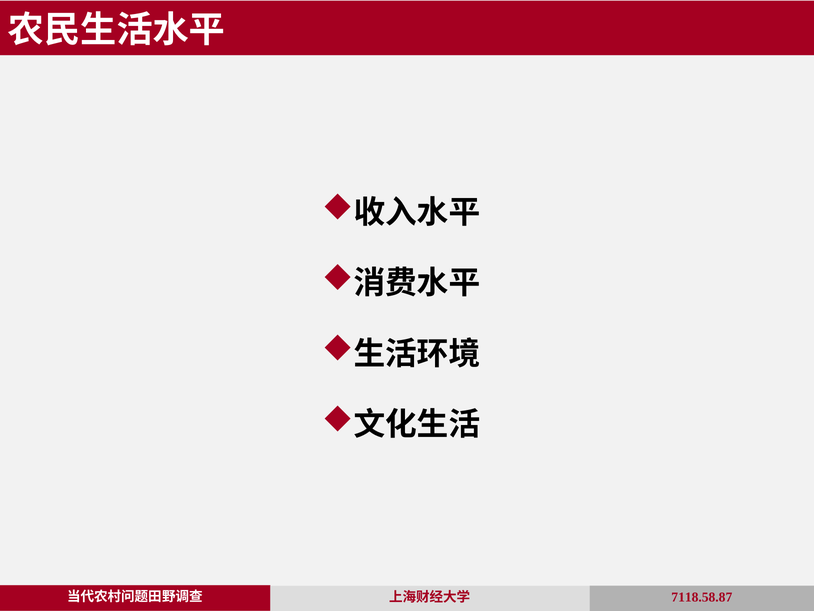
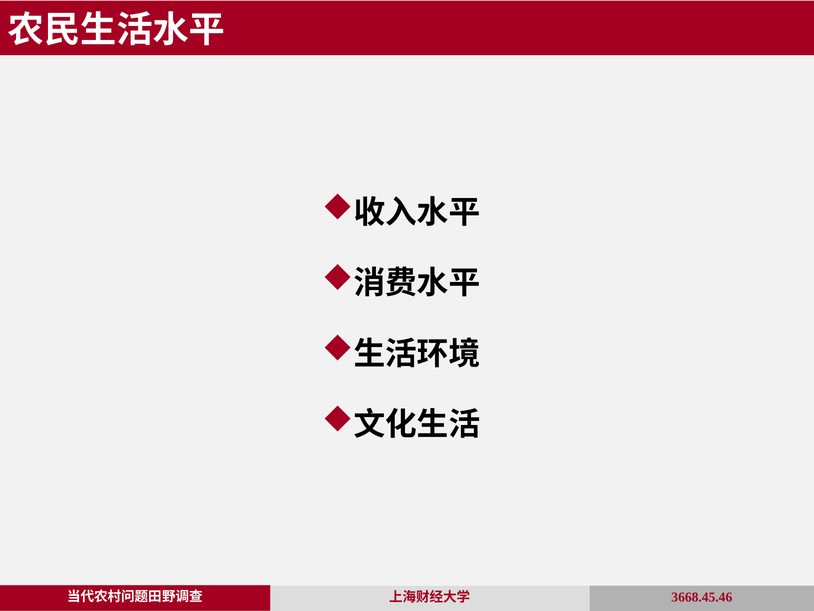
7118.58.87: 7118.58.87 -> 3668.45.46
